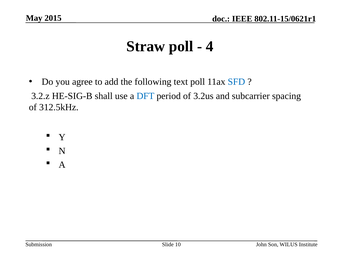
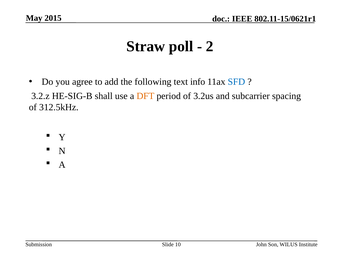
4: 4 -> 2
text poll: poll -> info
DFT colour: blue -> orange
